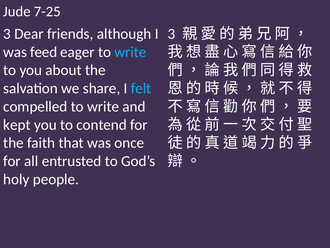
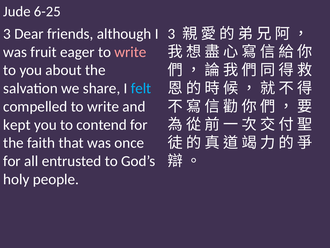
7-25: 7-25 -> 6-25
feed: feed -> fruit
write at (130, 52) colour: light blue -> pink
